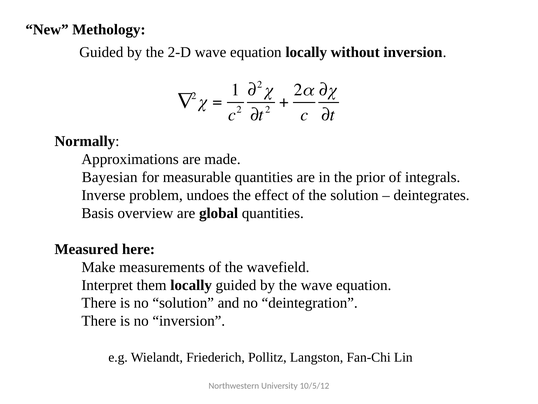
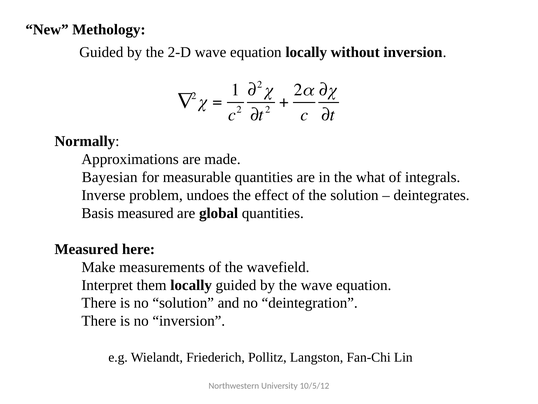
prior: prior -> what
Basis overview: overview -> measured
